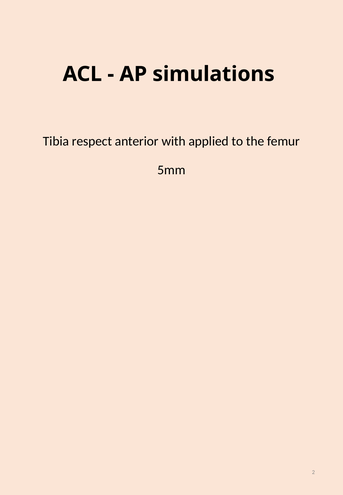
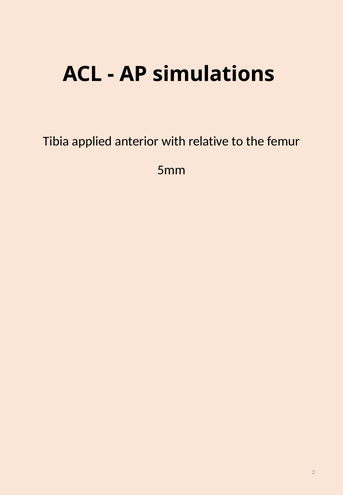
respect: respect -> applied
applied: applied -> relative
